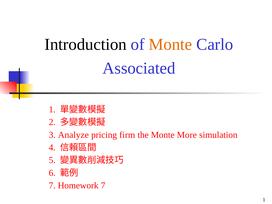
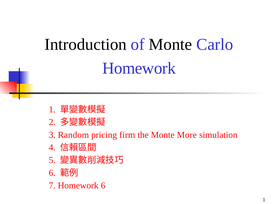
Monte at (170, 44) colour: orange -> black
Associated at (139, 68): Associated -> Homework
Analyze: Analyze -> Random
Homework 7: 7 -> 6
